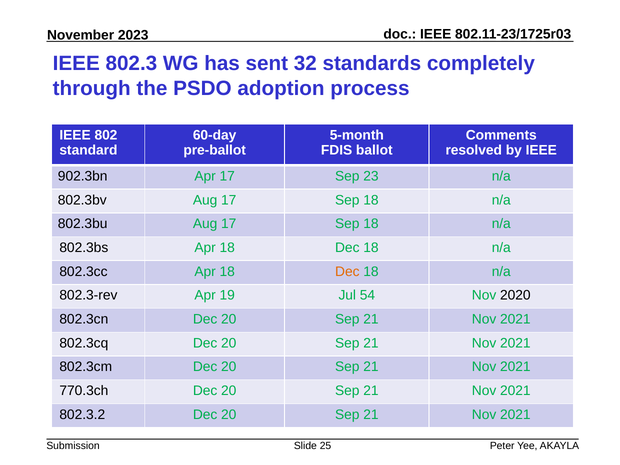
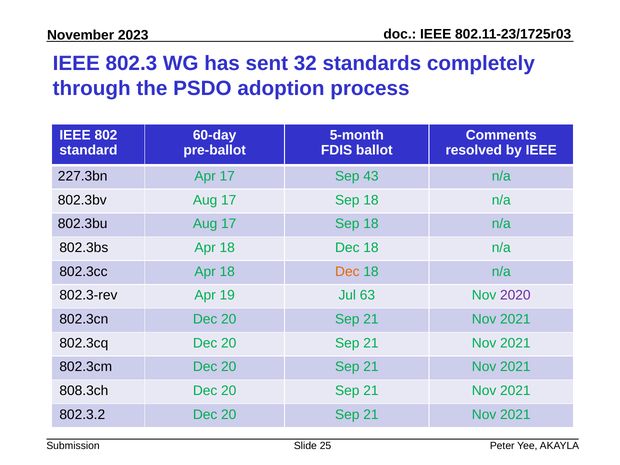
902.3bn: 902.3bn -> 227.3bn
23: 23 -> 43
54: 54 -> 63
2020 colour: black -> purple
770.3ch: 770.3ch -> 808.3ch
